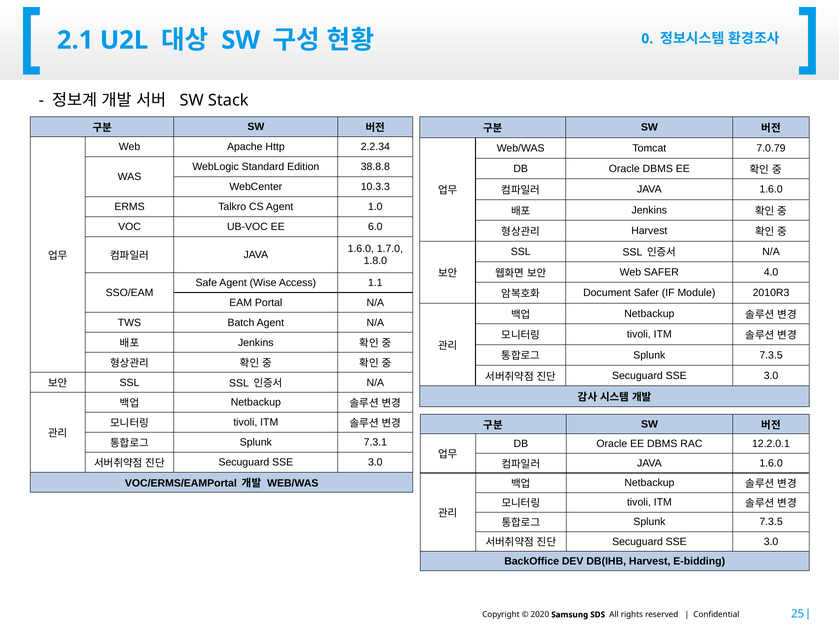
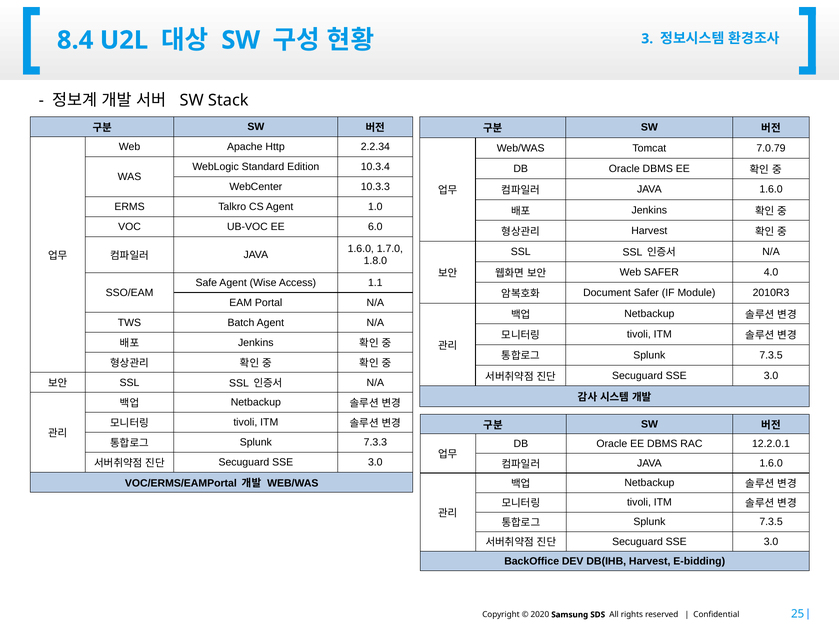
2.1: 2.1 -> 8.4
0: 0 -> 3
38.8.8: 38.8.8 -> 10.3.4
7.3.1: 7.3.1 -> 7.3.3
